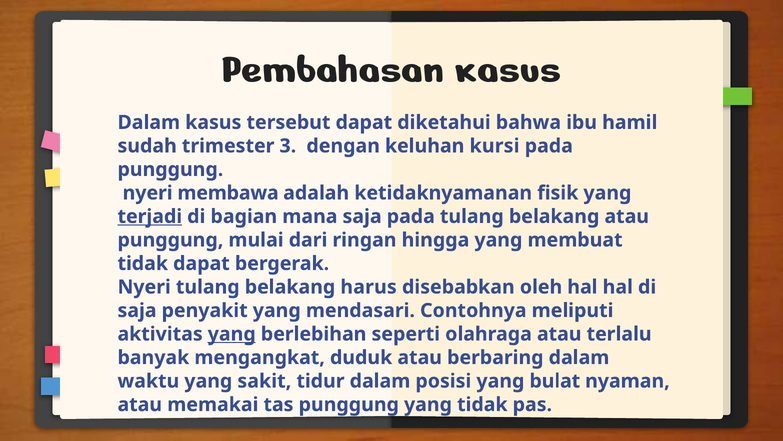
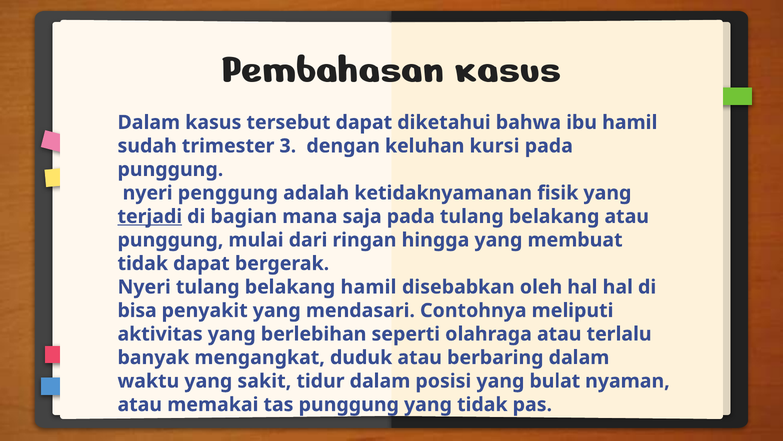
membawa: membawa -> penggung
belakang harus: harus -> hamil
saja at (137, 310): saja -> bisa
yang at (232, 334) underline: present -> none
